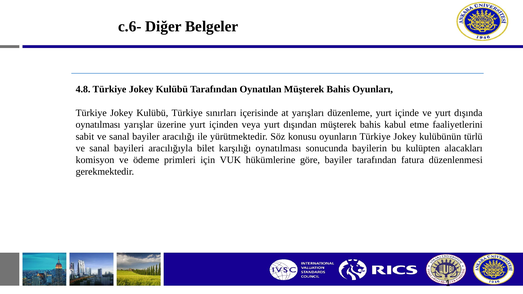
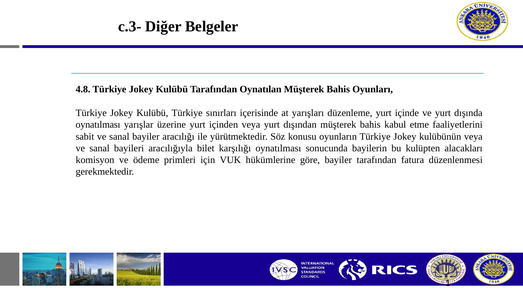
c.6-: c.6- -> c.3-
kulübünün türlü: türlü -> veya
